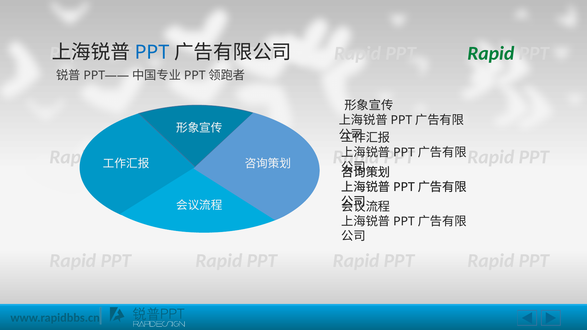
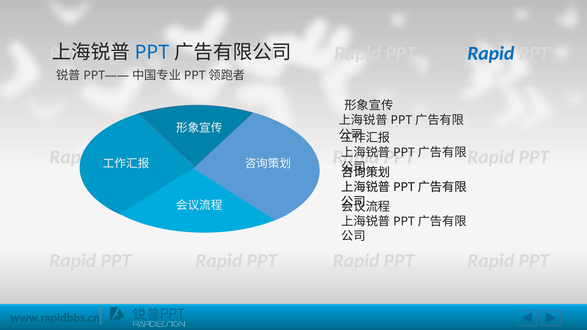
Rapid at (491, 53) colour: green -> blue
